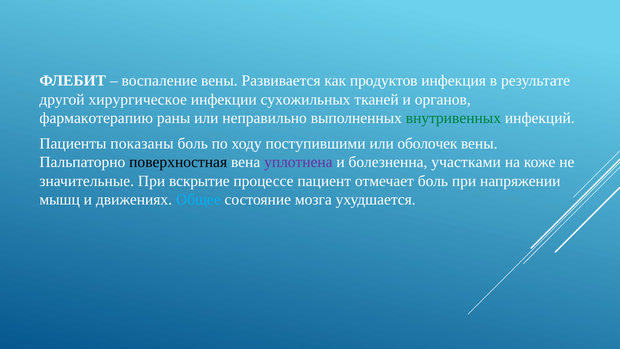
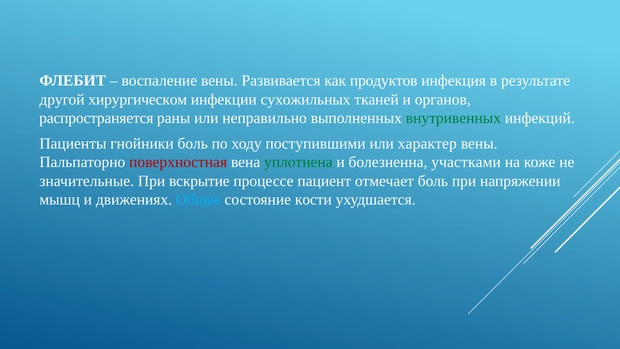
хирургическое: хирургическое -> хирургическом
фармакотерапию: фармакотерапию -> распространяется
показаны: показаны -> гнойники
оболочек: оболочек -> характер
поверхностная colour: black -> red
уплотнена colour: purple -> green
мозга: мозга -> кости
